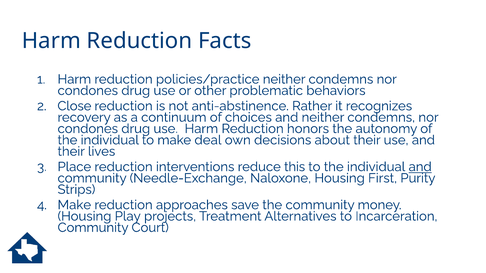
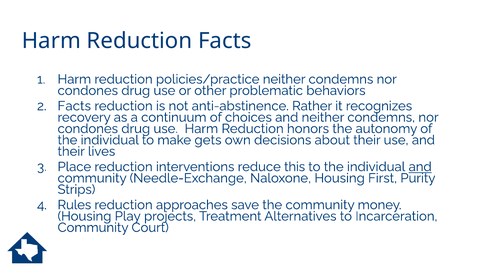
Close at (74, 106): Close -> Facts
deal: deal -> gets
Make at (74, 205): Make -> Rules
